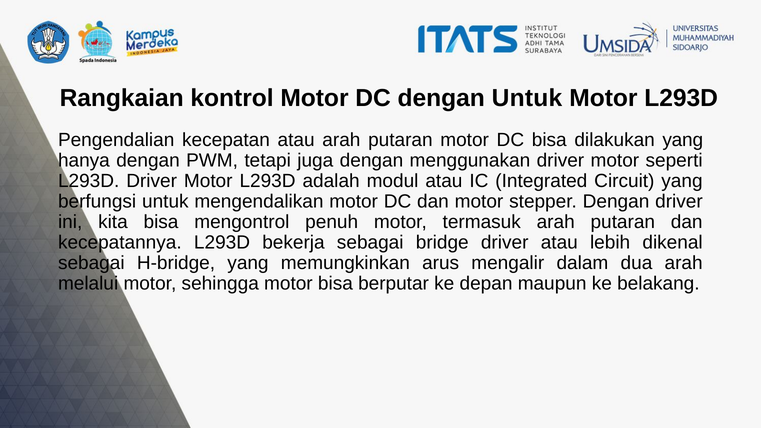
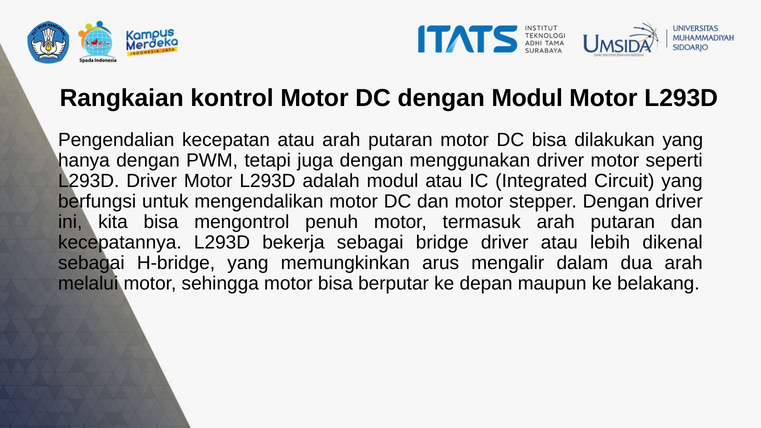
dengan Untuk: Untuk -> Modul
